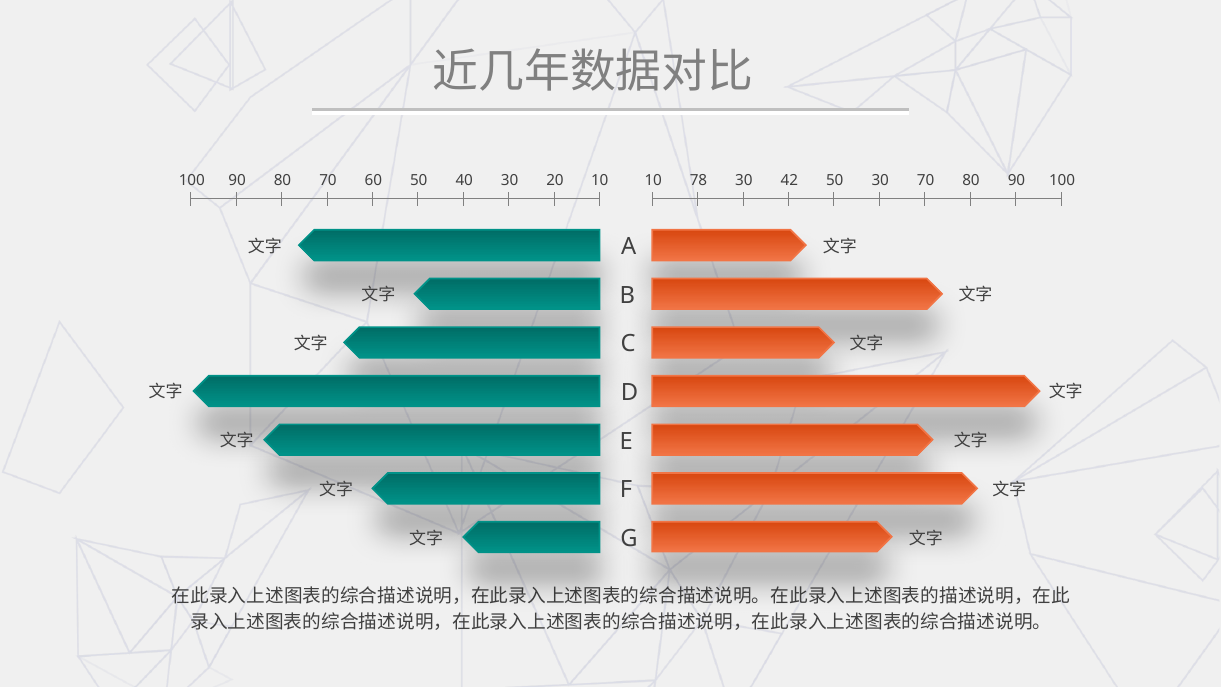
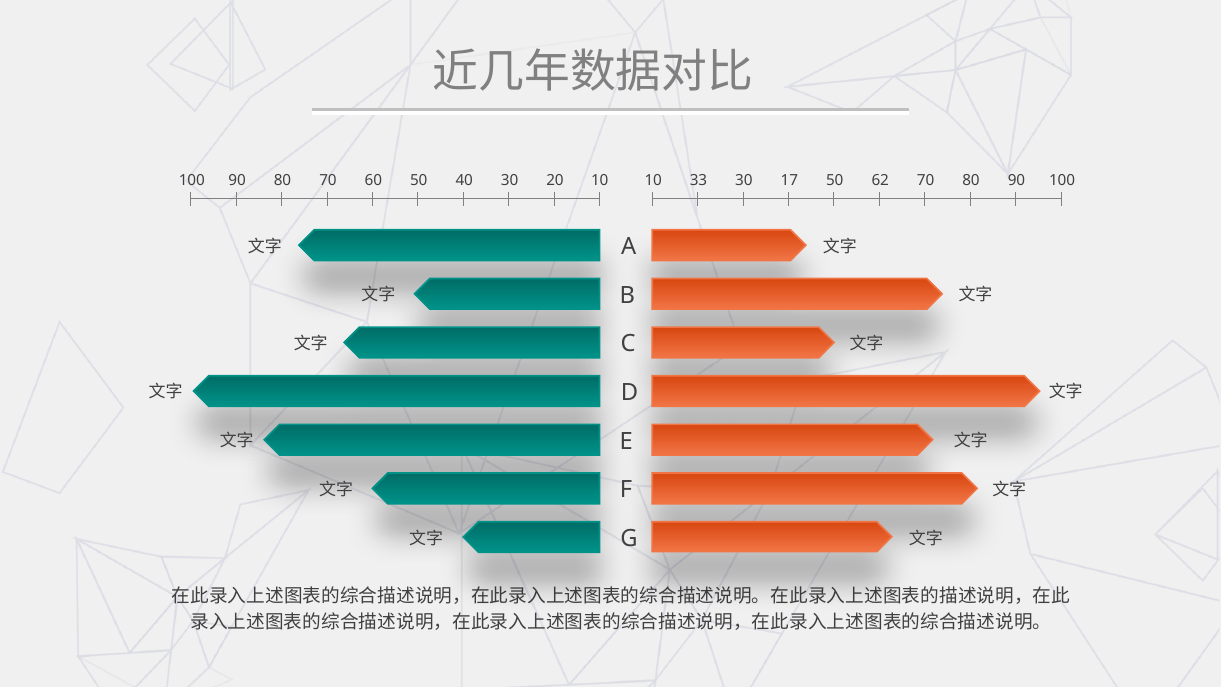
78: 78 -> 33
42: 42 -> 17
50 30: 30 -> 62
